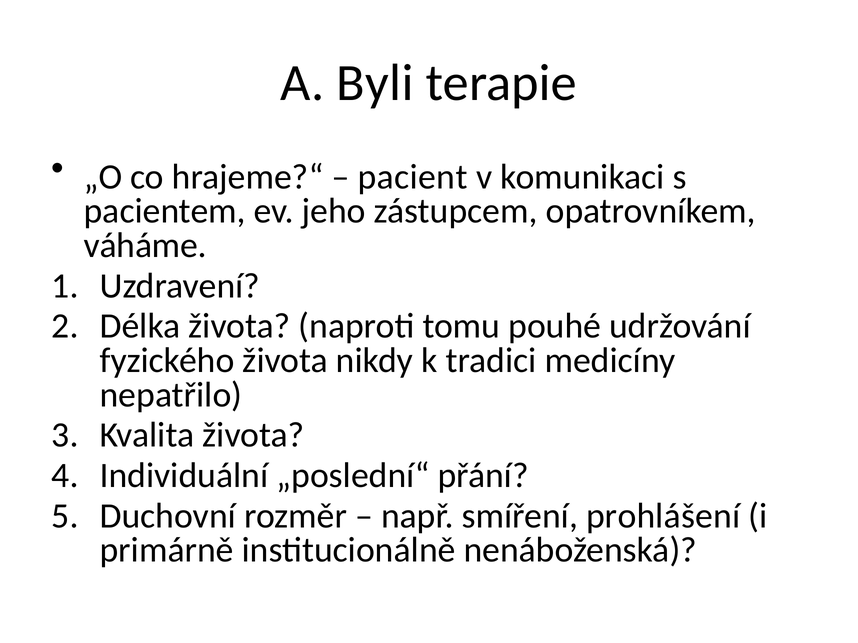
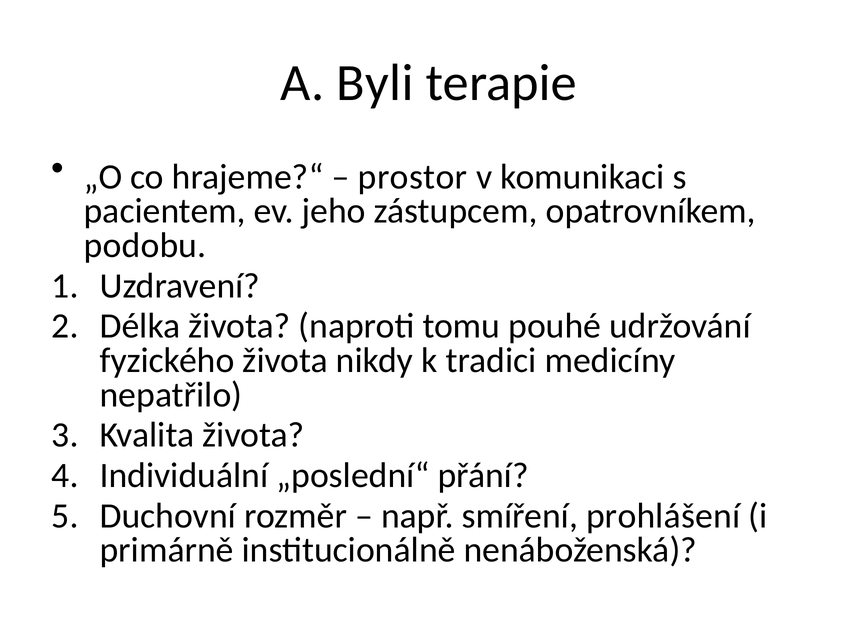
pacient: pacient -> prostor
váháme: váháme -> podobu
